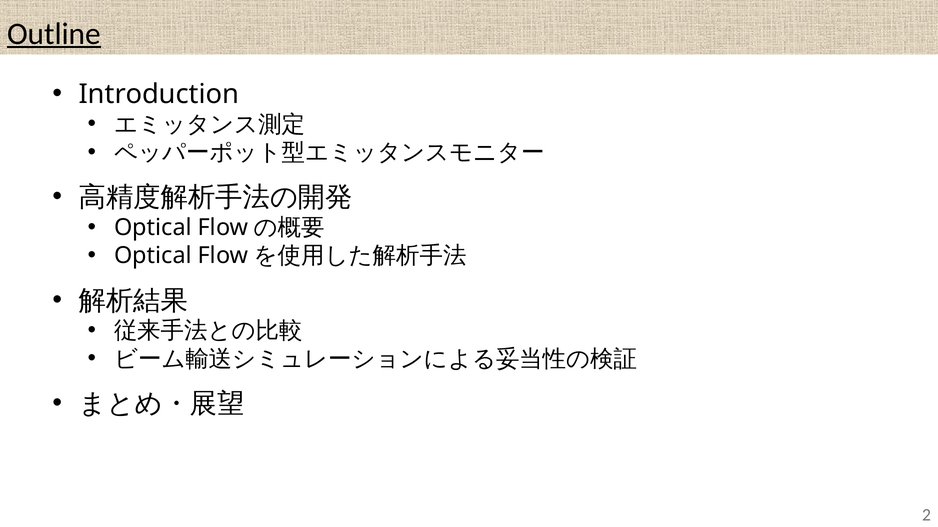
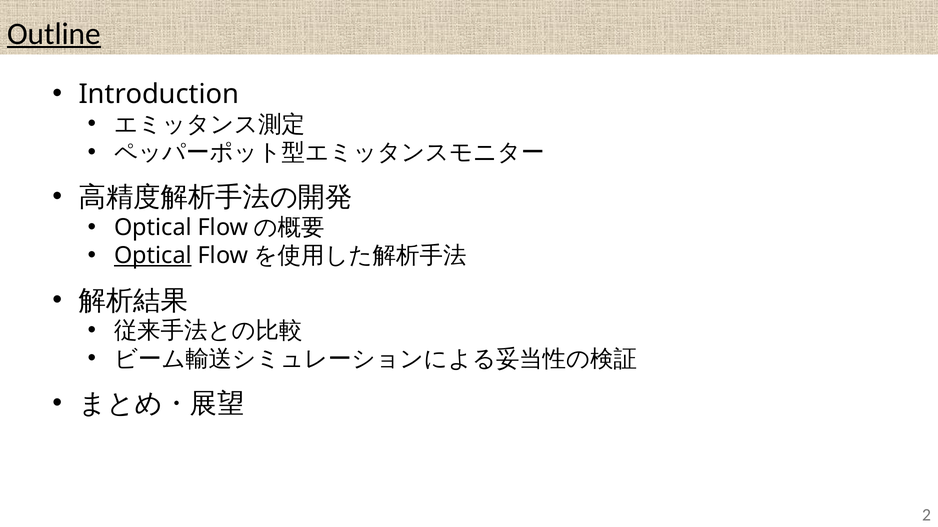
Optical at (153, 256) underline: none -> present
